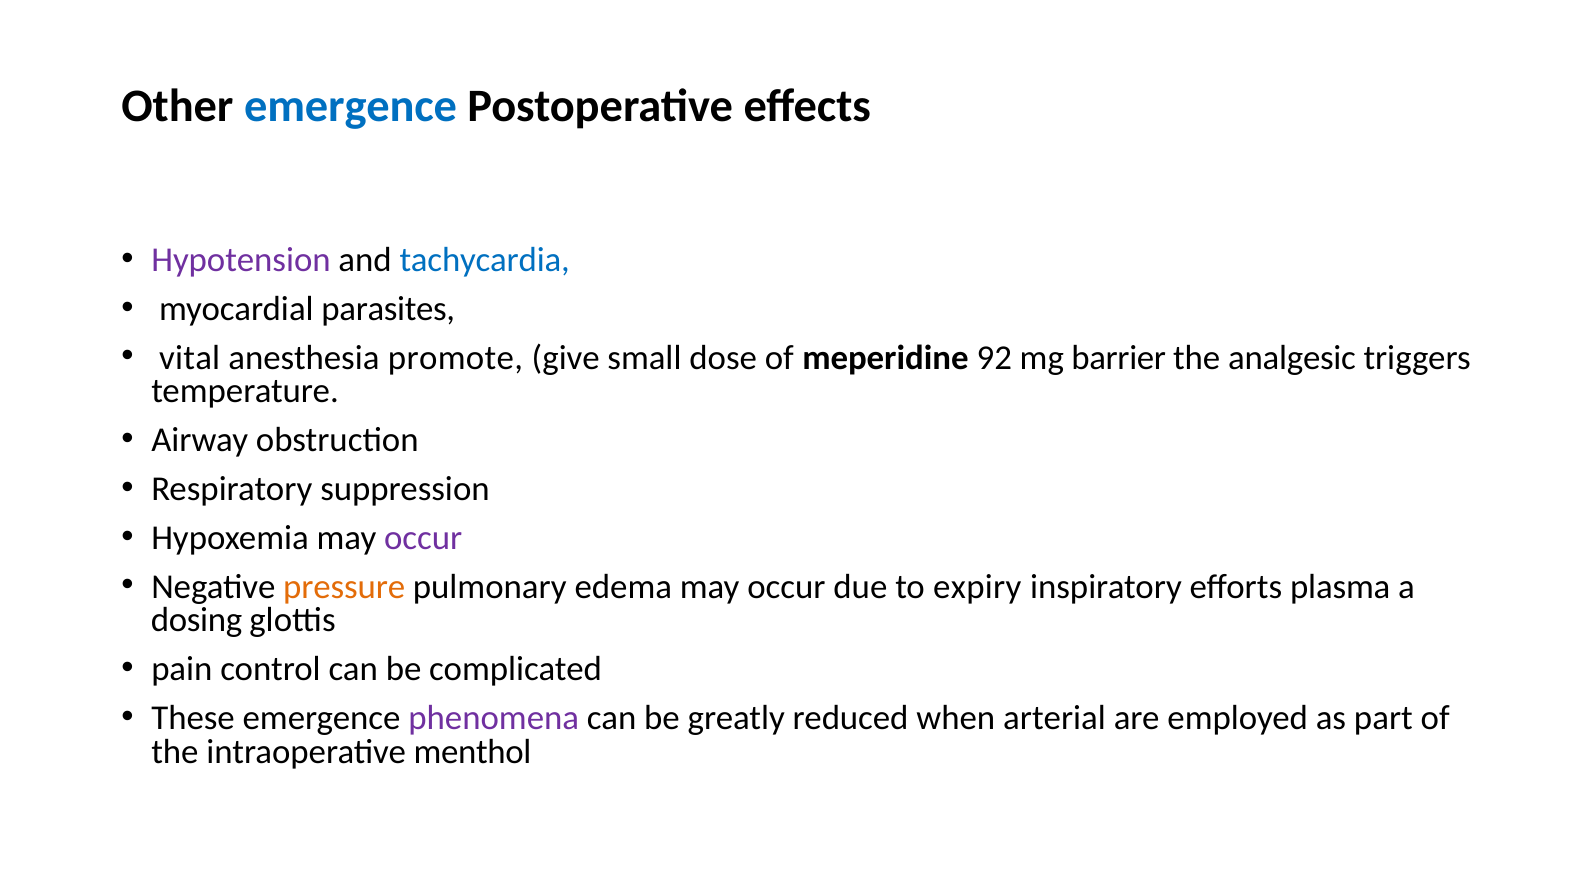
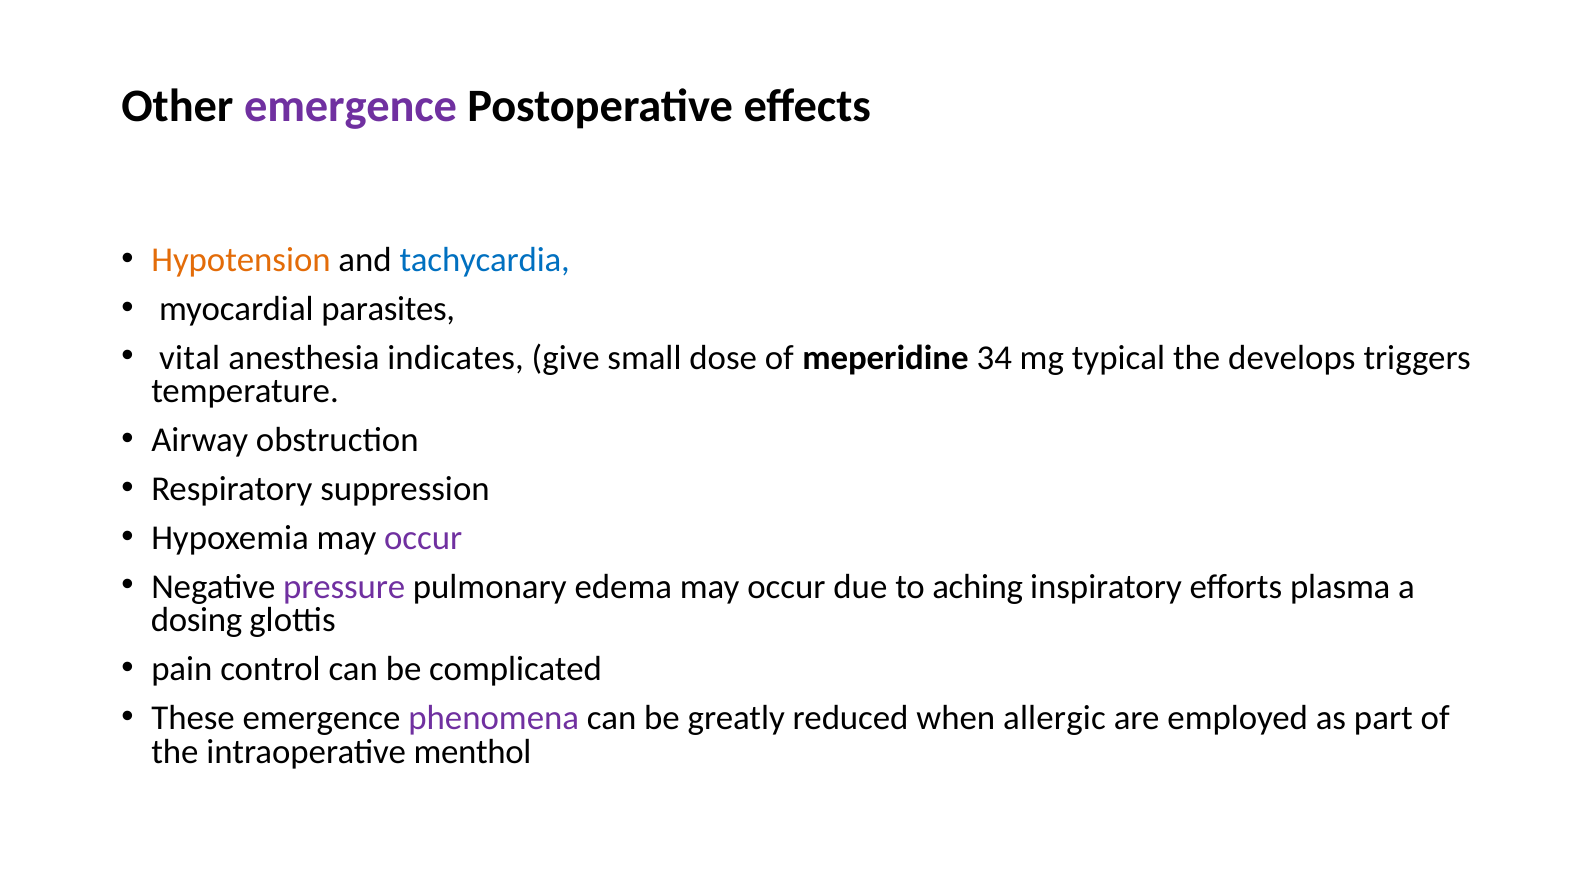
emergence at (351, 106) colour: blue -> purple
Hypotension colour: purple -> orange
promote: promote -> indicates
92: 92 -> 34
barrier: barrier -> typical
analgesic: analgesic -> develops
pressure colour: orange -> purple
expiry: expiry -> aching
arterial: arterial -> allergic
